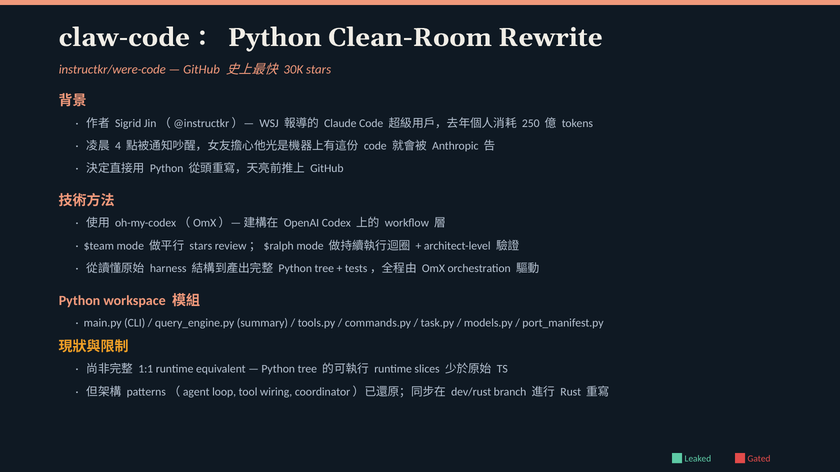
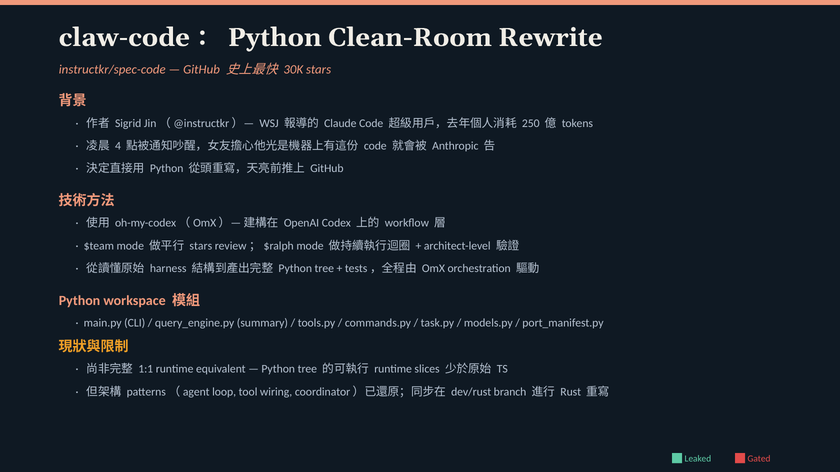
instructkr/were-code: instructkr/were-code -> instructkr/spec-code
